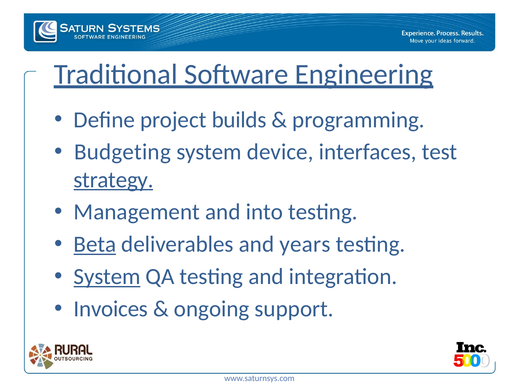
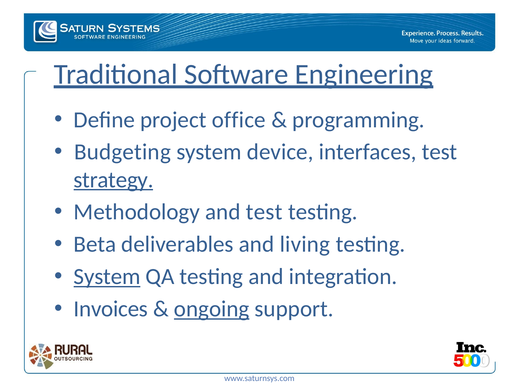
builds: builds -> office
Management: Management -> Methodology
and into: into -> test
Beta underline: present -> none
years: years -> living
ongoing underline: none -> present
